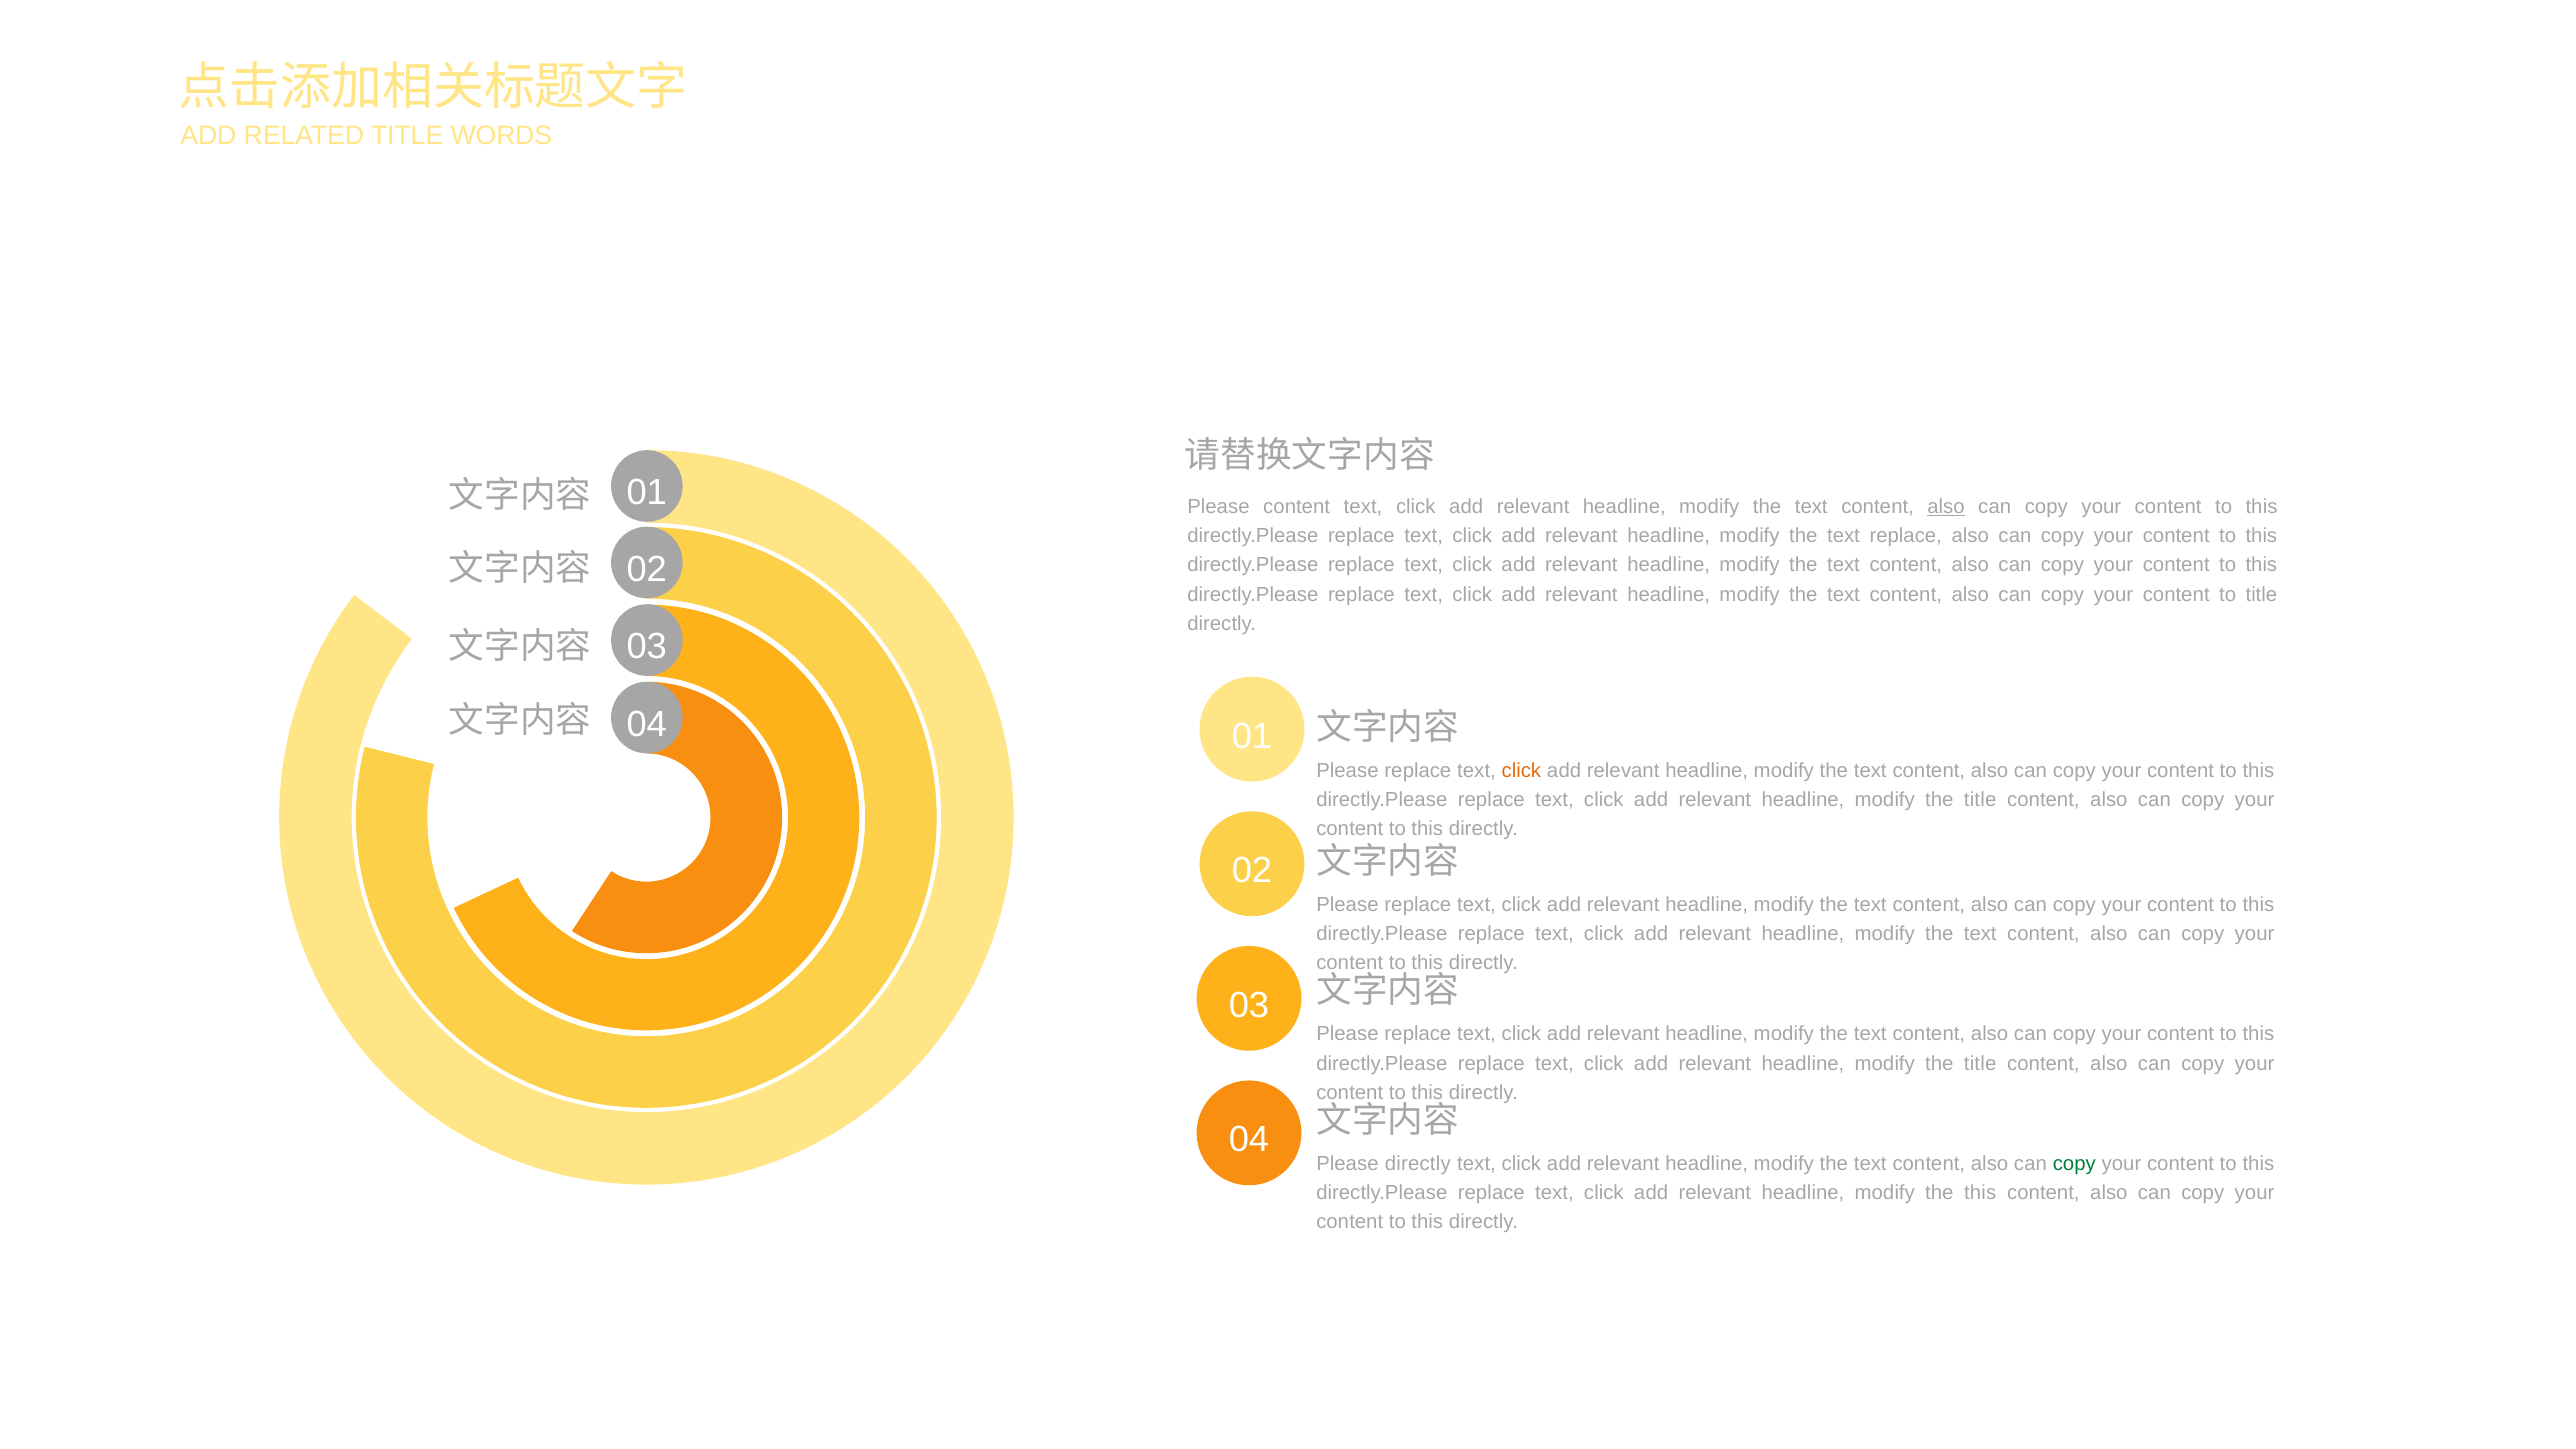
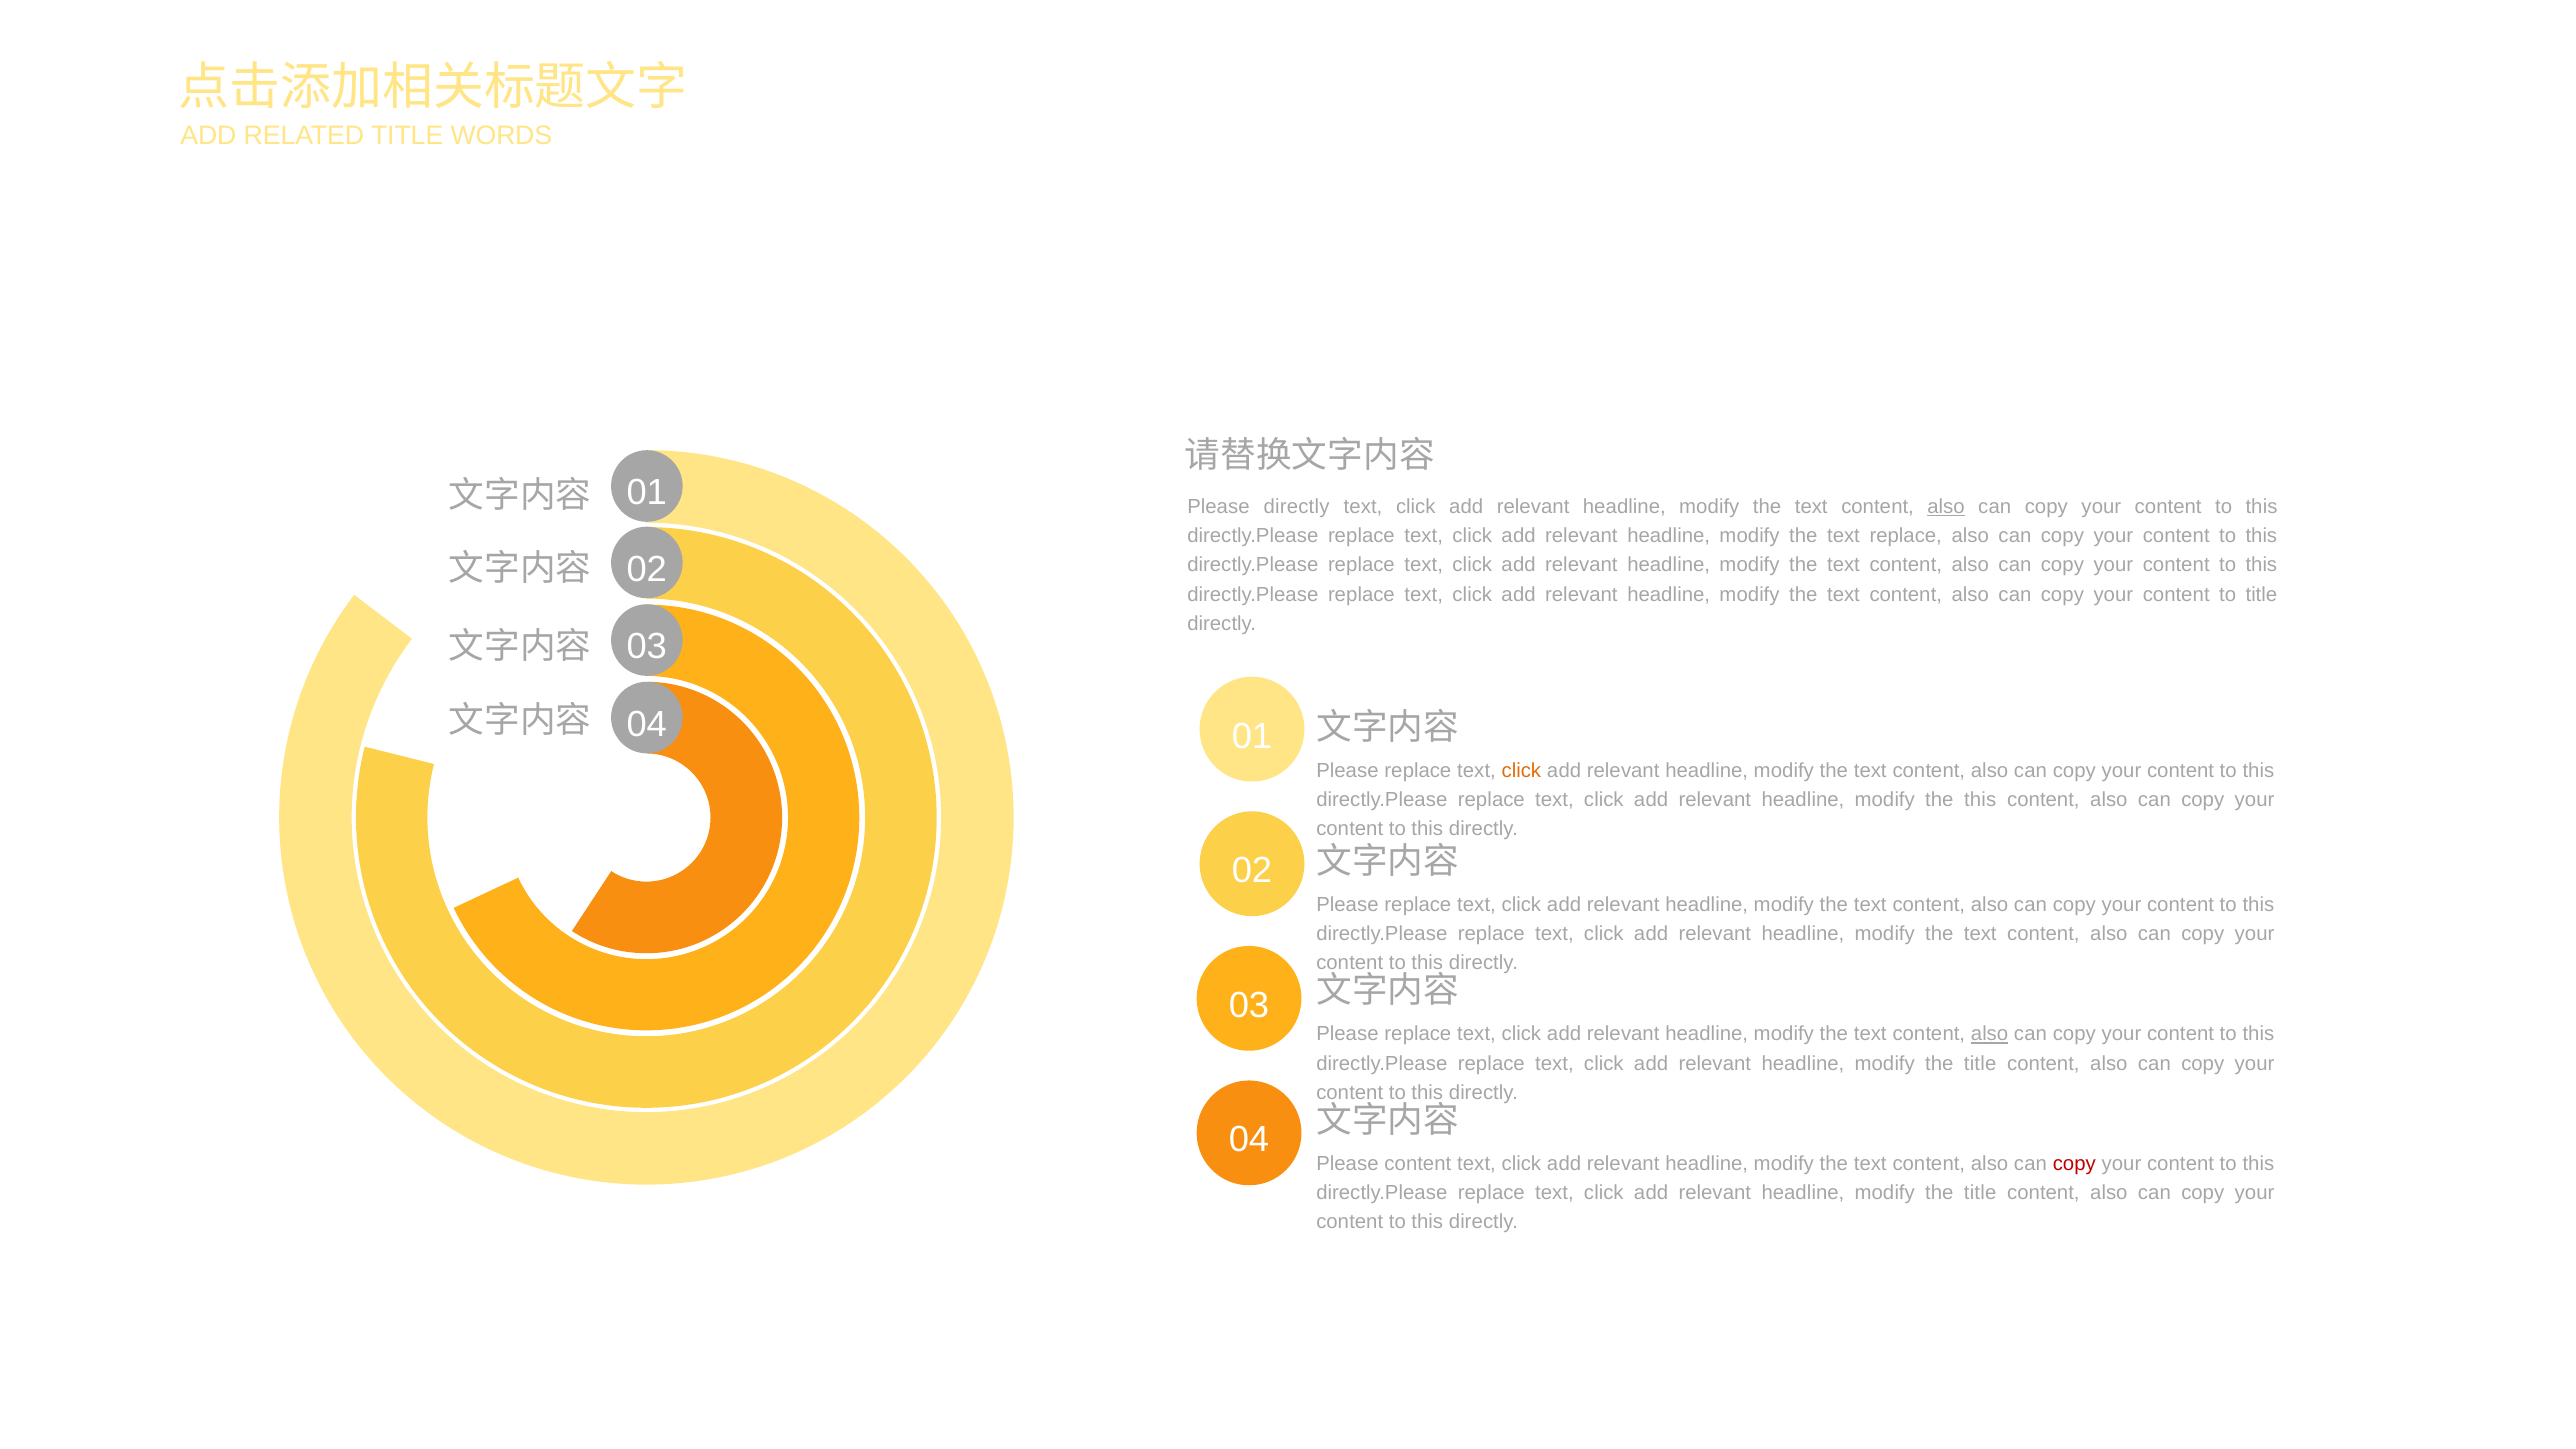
Please content: content -> directly
title at (1980, 800): title -> this
also at (1990, 1034) underline: none -> present
Please directly: directly -> content
copy at (2074, 1164) colour: green -> red
this at (1980, 1193): this -> title
